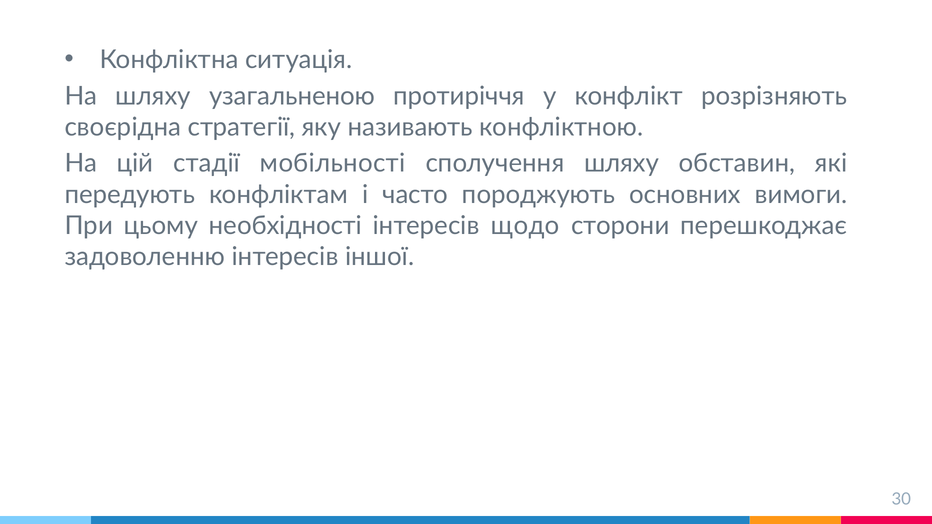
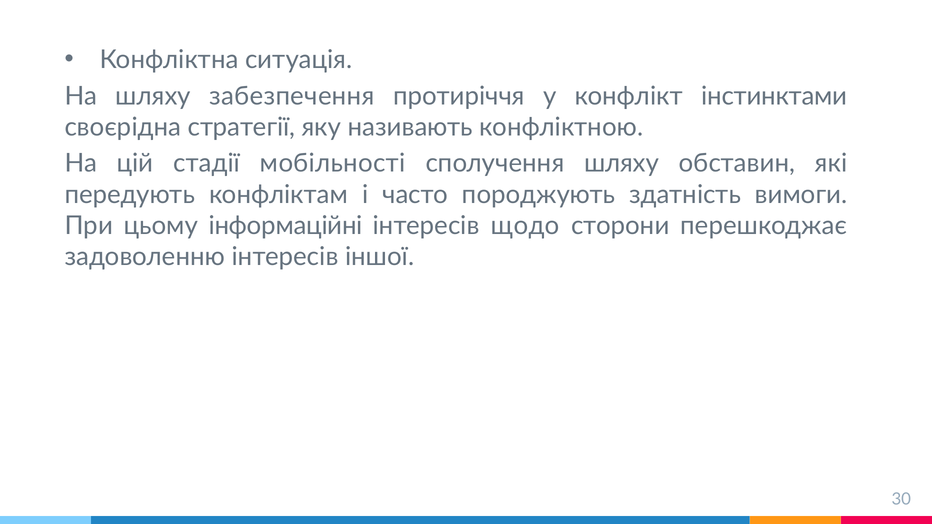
узагальненою: узагальненою -> забезпечення
розрізняють: розрізняють -> інстинктами
основних: основних -> здатність
необхідності: необхідності -> інформаційні
